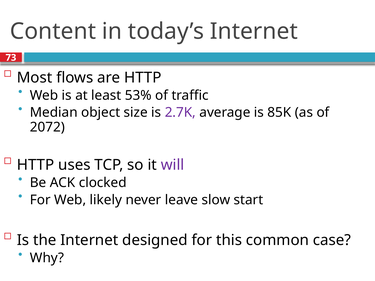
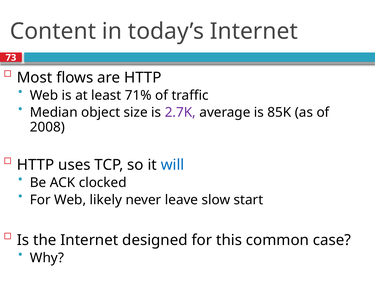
53%: 53% -> 71%
2072: 2072 -> 2008
will colour: purple -> blue
